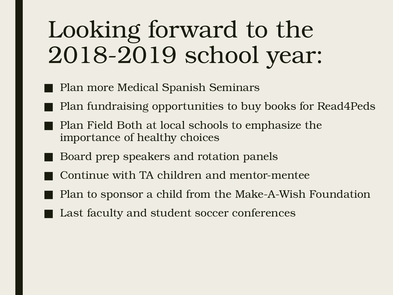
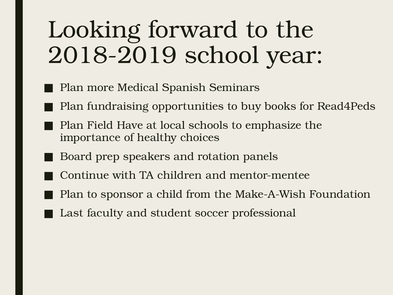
Both: Both -> Have
conferences: conferences -> professional
